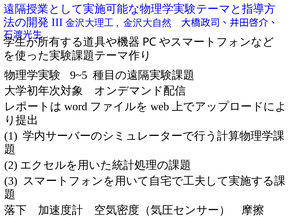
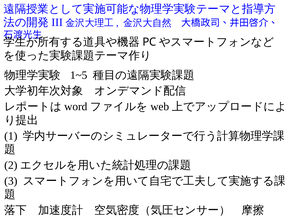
9~5: 9~5 -> 1~5
